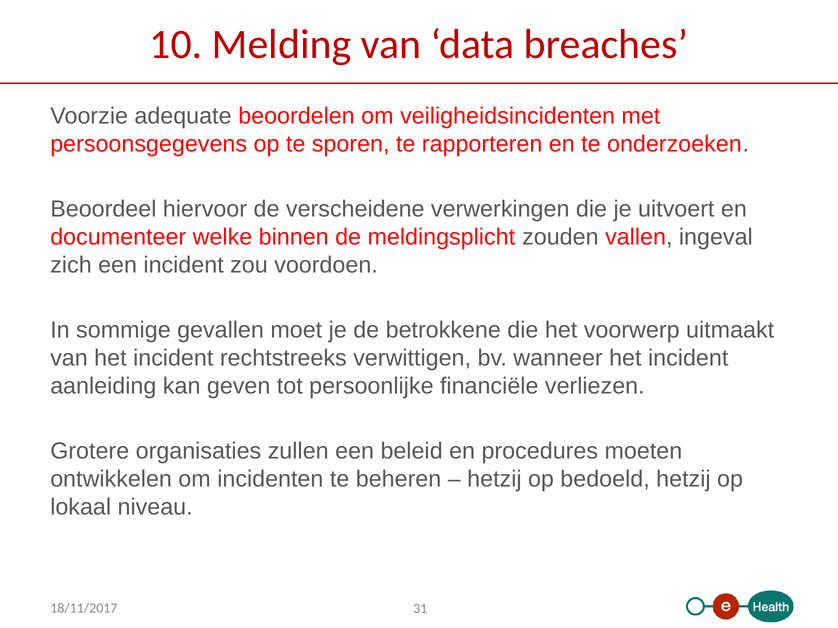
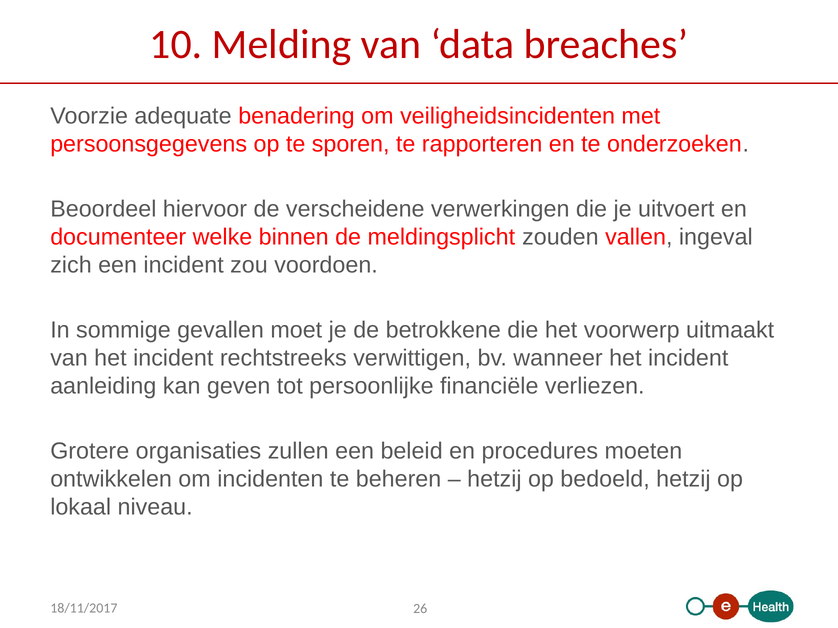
beoordelen: beoordelen -> benadering
31: 31 -> 26
